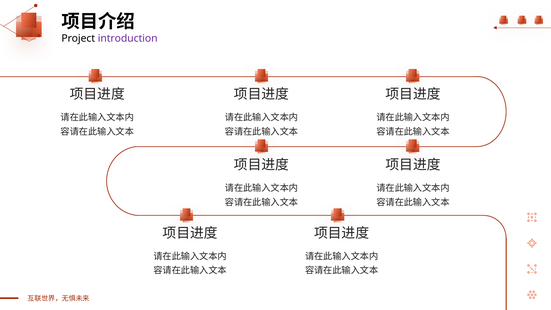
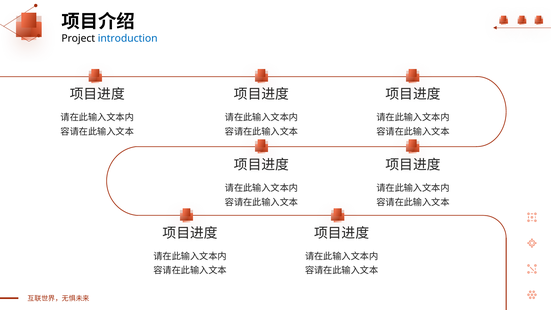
introduction colour: purple -> blue
